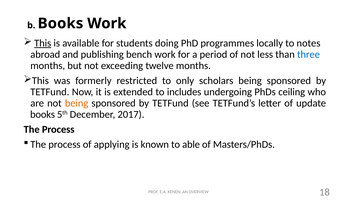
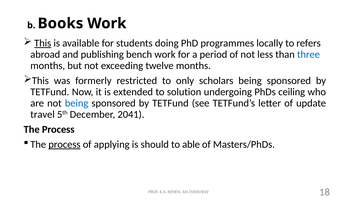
notes: notes -> refers
includes: includes -> solution
being at (77, 103) colour: orange -> blue
books at (43, 114): books -> travel
2017: 2017 -> 2041
process at (64, 144) underline: none -> present
known: known -> should
